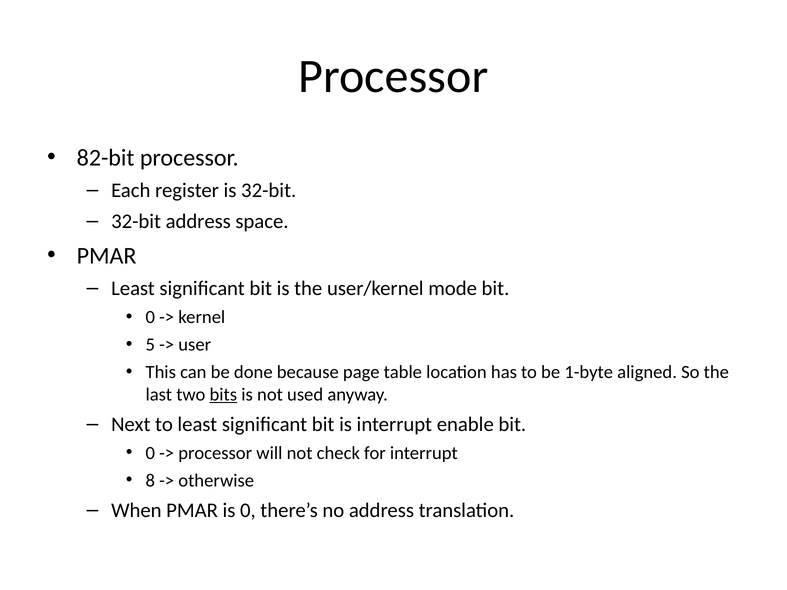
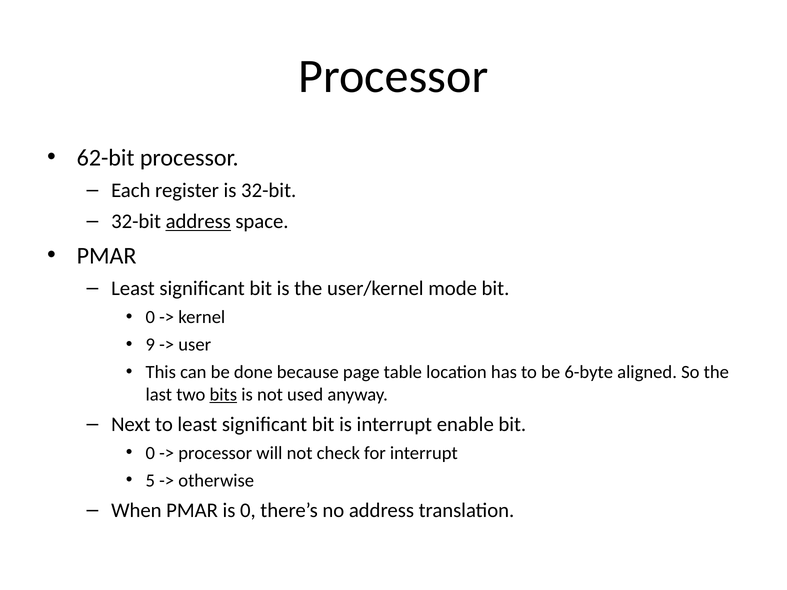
82-bit: 82-bit -> 62-bit
address at (198, 222) underline: none -> present
5: 5 -> 9
1-byte: 1-byte -> 6-byte
8: 8 -> 5
